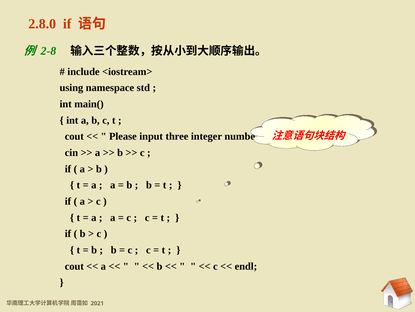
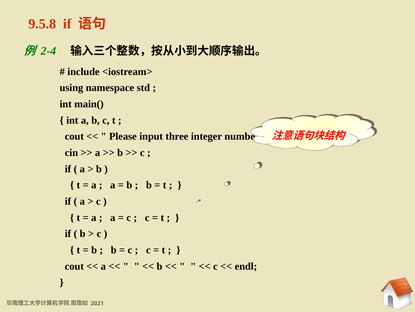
2.8.0: 2.8.0 -> 9.5.8
2-8: 2-8 -> 2-4
